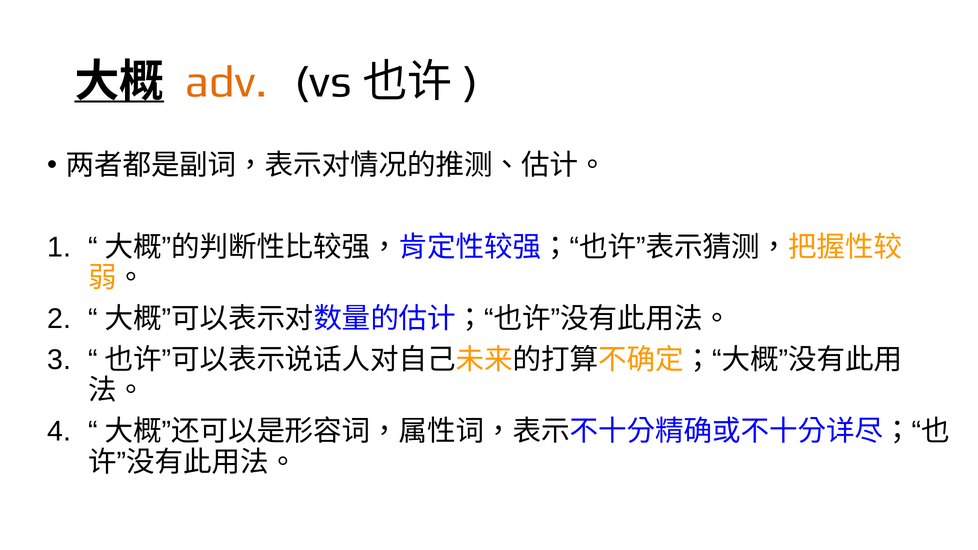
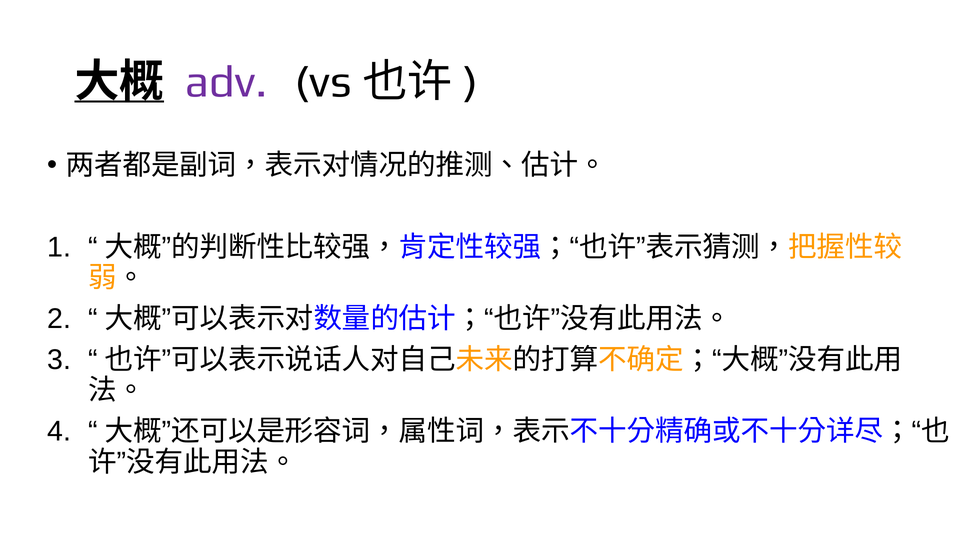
adv colour: orange -> purple
